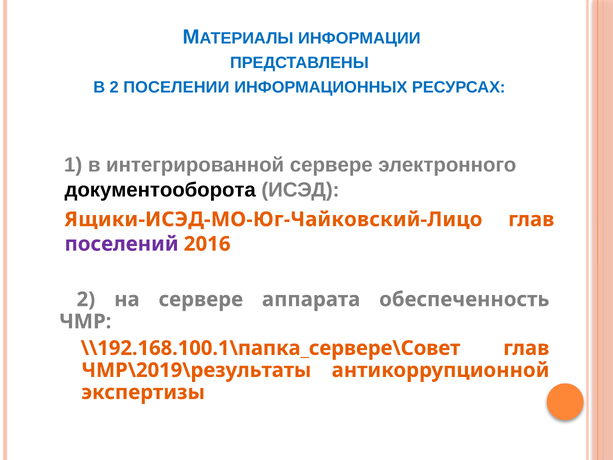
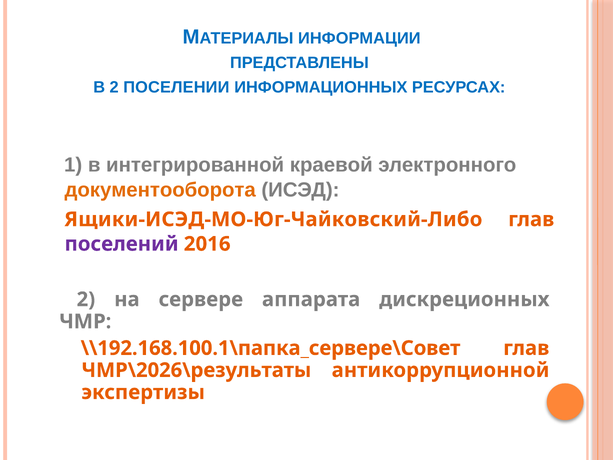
интегрированной сервере: сервере -> краевой
документооборота colour: black -> orange
Ящики-ИСЭД-МО-Юг-Чайковский-Лицо: Ящики-ИСЭД-МО-Юг-Чайковский-Лицо -> Ящики-ИСЭД-МО-Юг-Чайковский-Либо
обеспеченность: обеспеченность -> дискреционных
ЧМР\2019\результаты: ЧМР\2019\результаты -> ЧМР\2026\результаты
